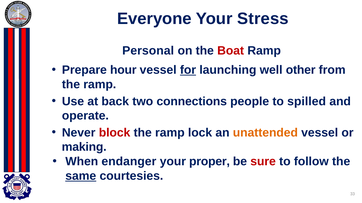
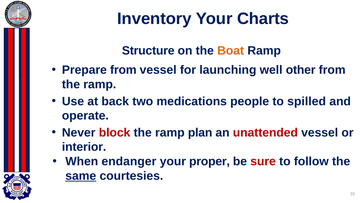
Everyone: Everyone -> Inventory
Stress: Stress -> Charts
Personal: Personal -> Structure
Boat colour: red -> orange
Prepare hour: hour -> from
for underline: present -> none
connections: connections -> medications
lock: lock -> plan
unattended colour: orange -> red
making: making -> interior
